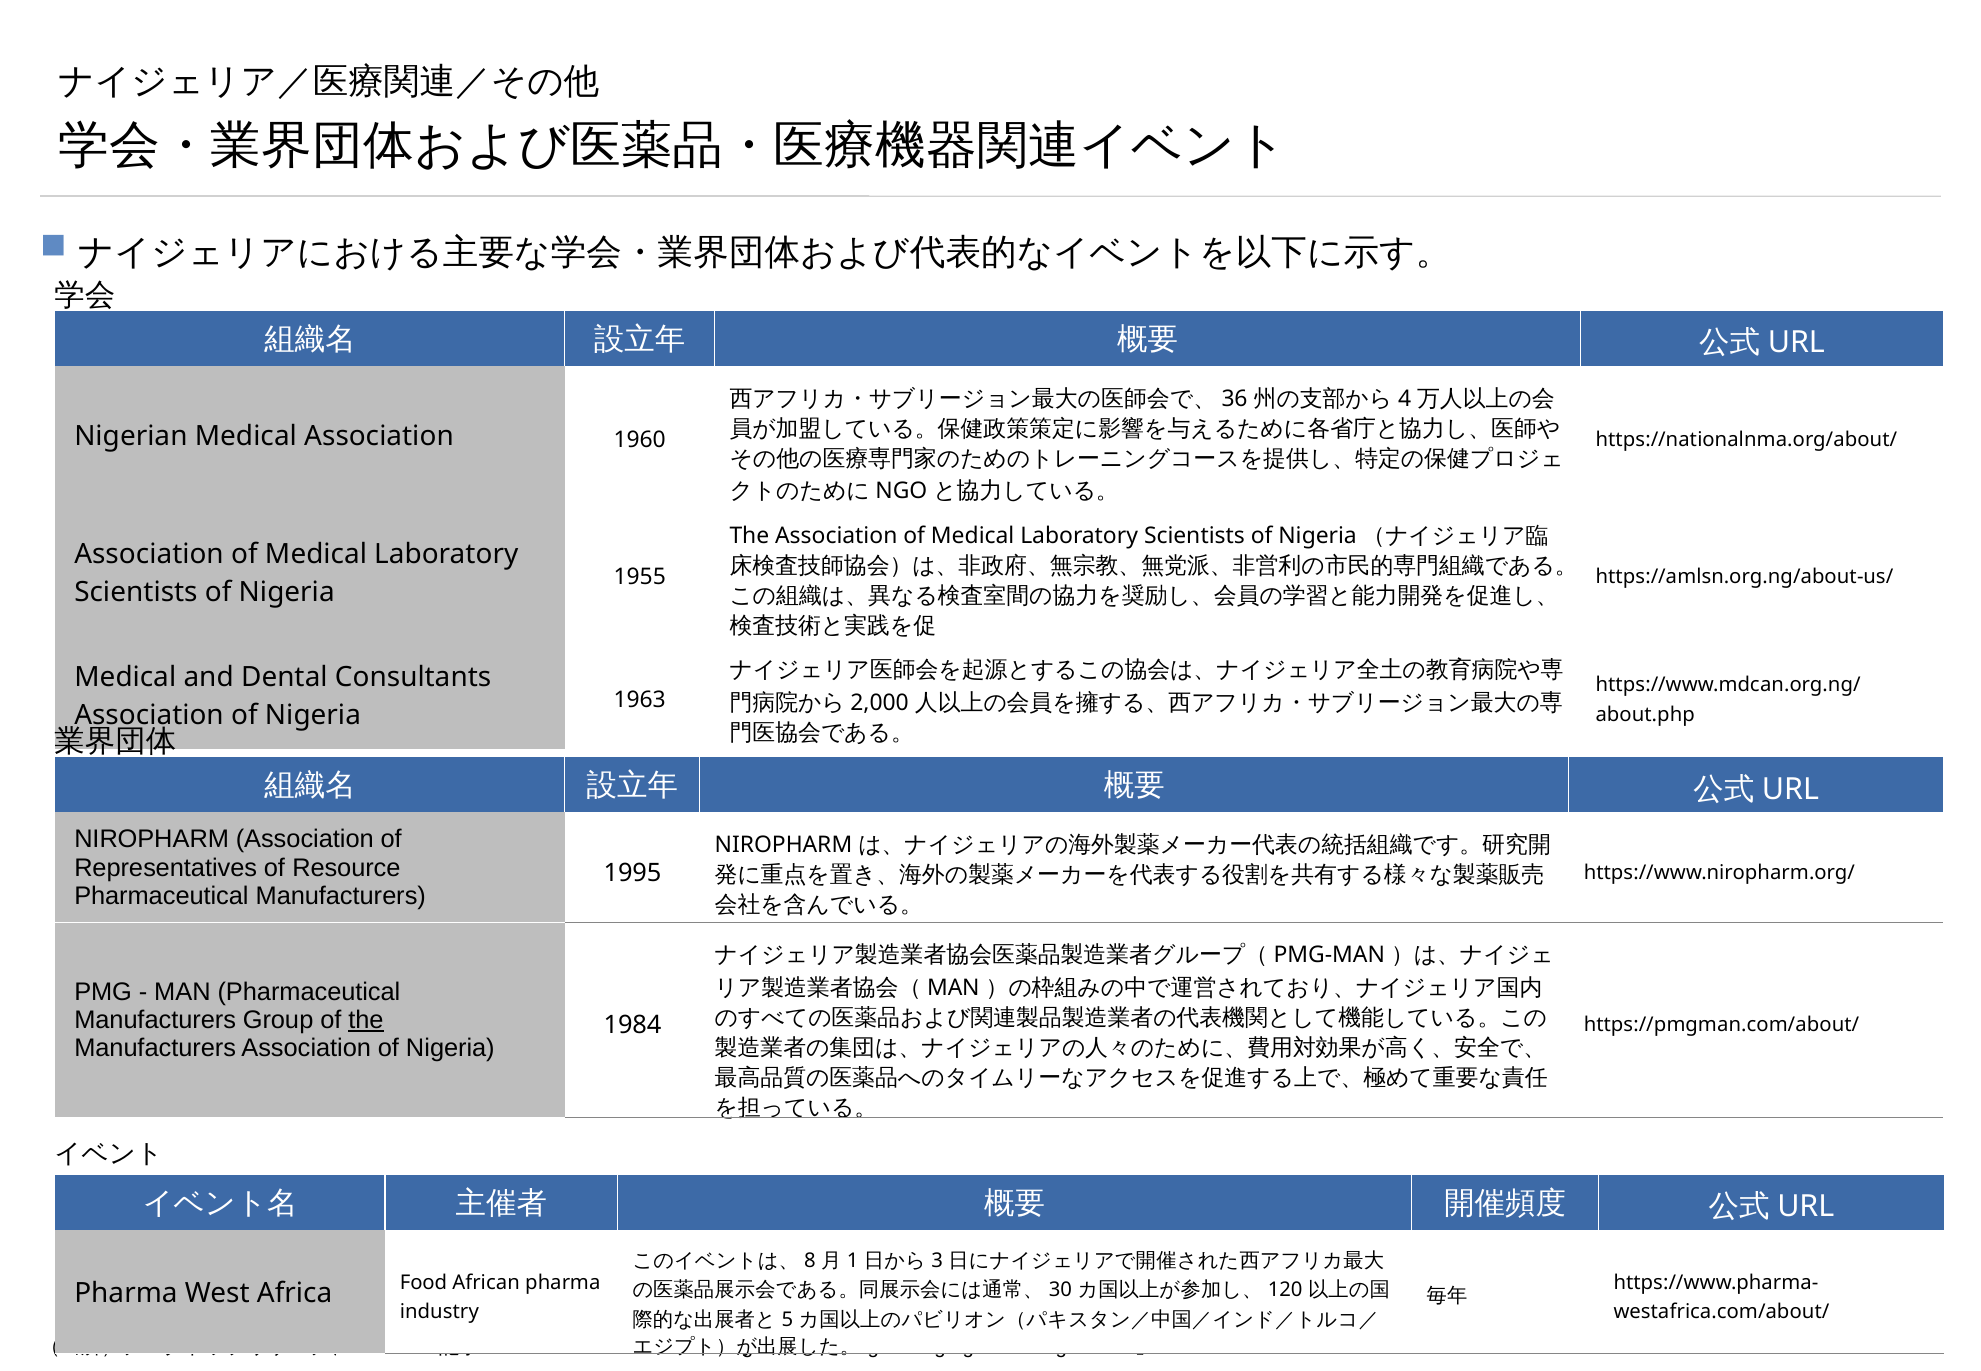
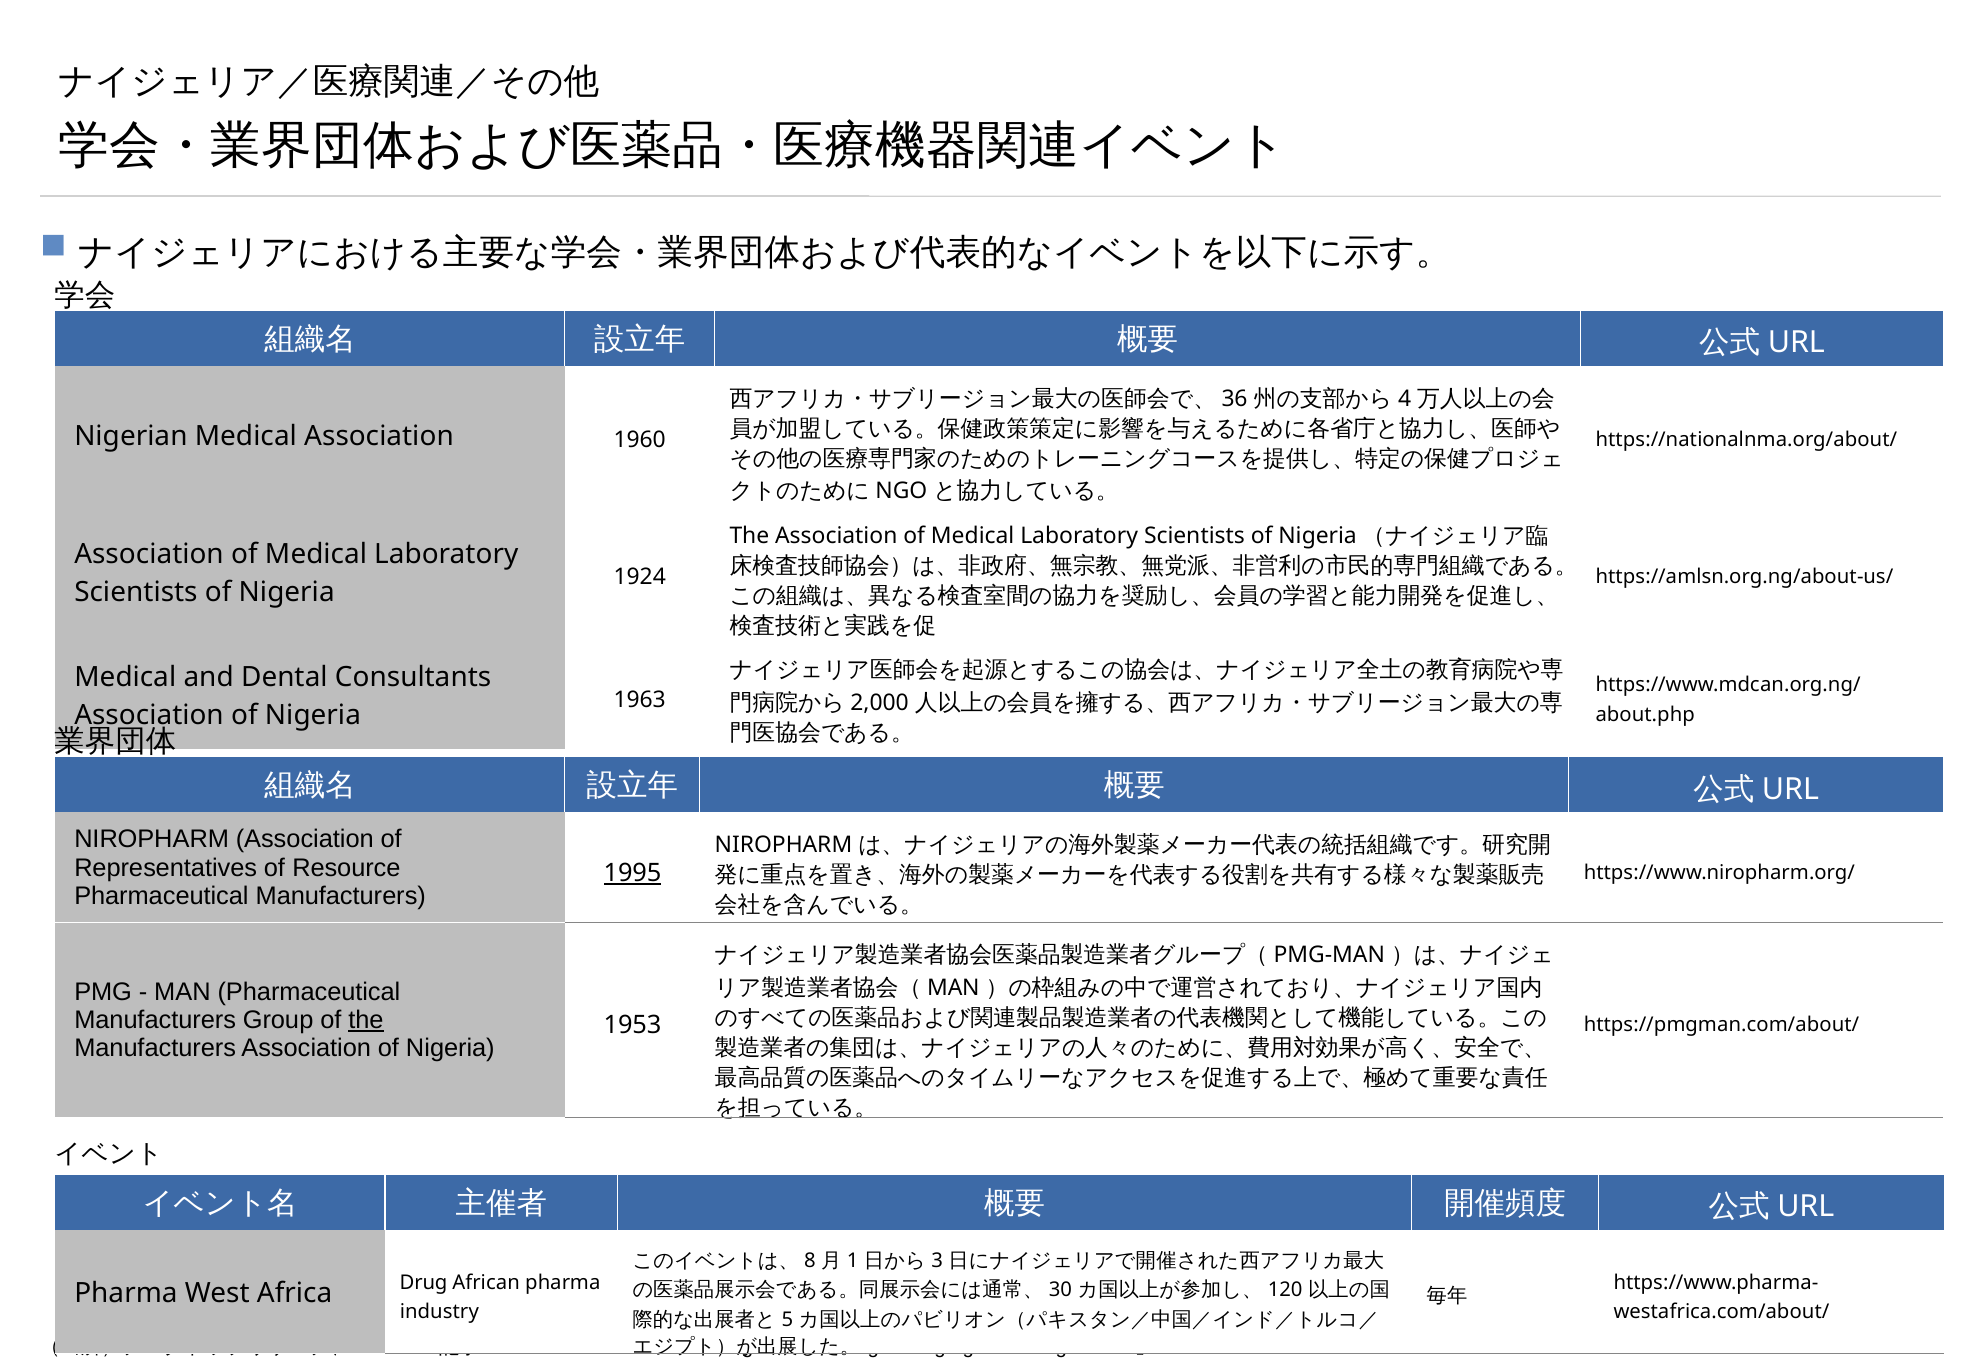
1955: 1955 -> 1924
1995 underline: none -> present
1984: 1984 -> 1953
Africa Food: Food -> Drug
